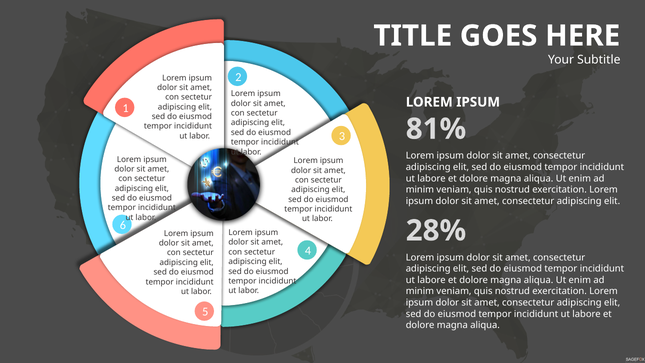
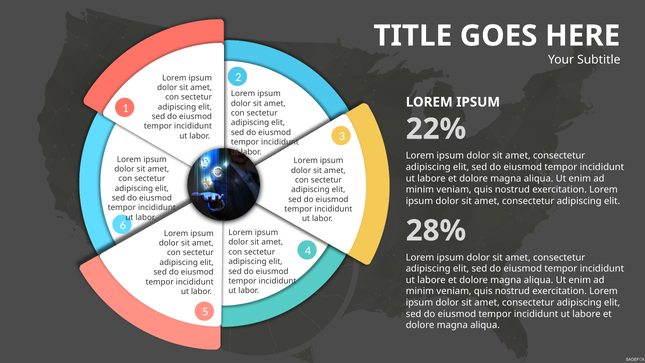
81%: 81% -> 22%
